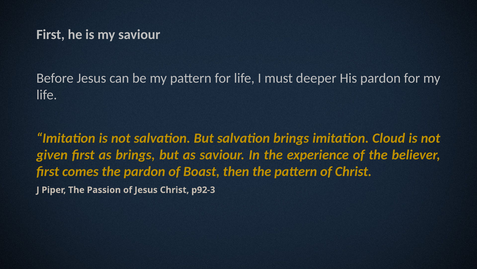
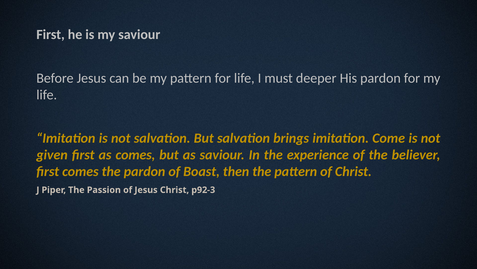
Cloud: Cloud -> Come
as brings: brings -> comes
